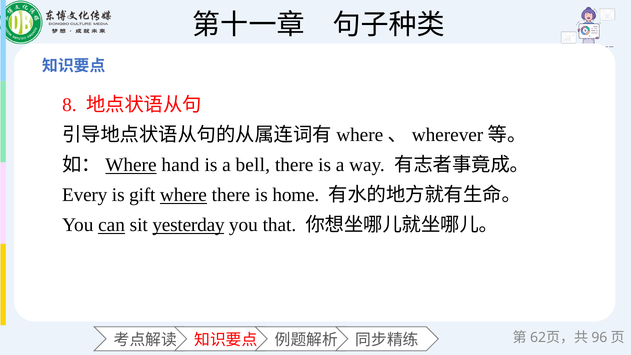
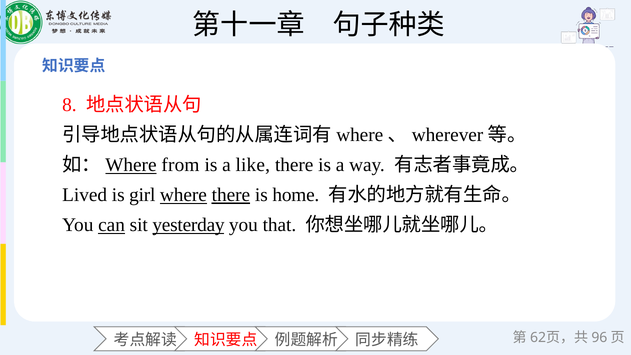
hand: hand -> from
bell: bell -> like
Every: Every -> Lived
gift: gift -> girl
there at (231, 195) underline: none -> present
